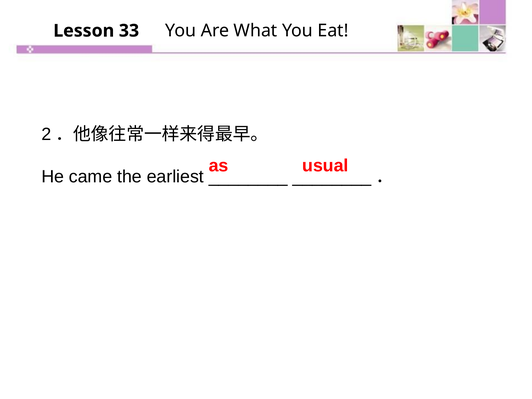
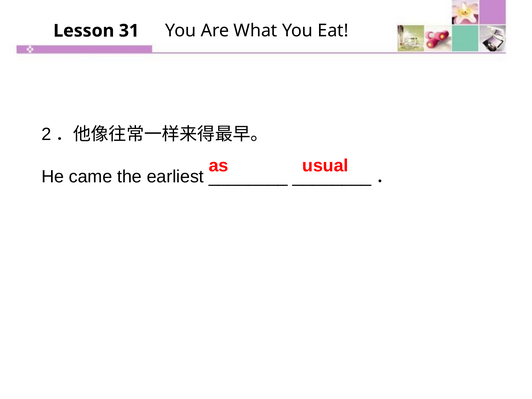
33: 33 -> 31
